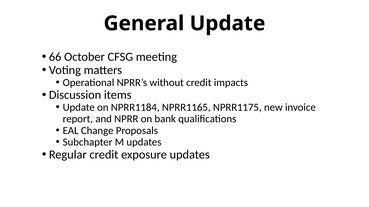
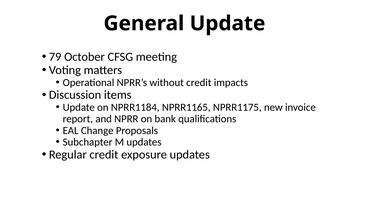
66: 66 -> 79
